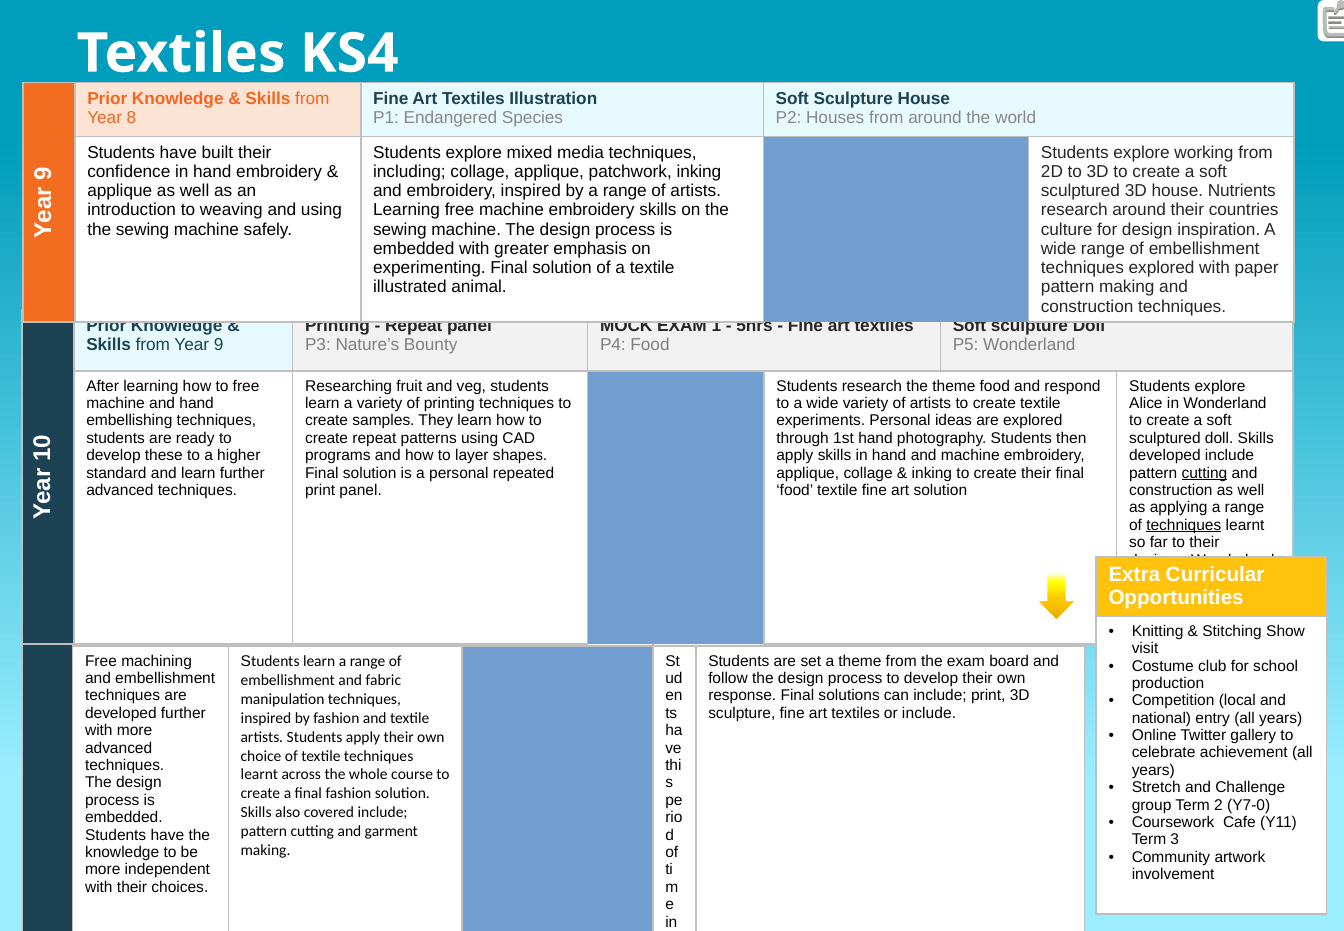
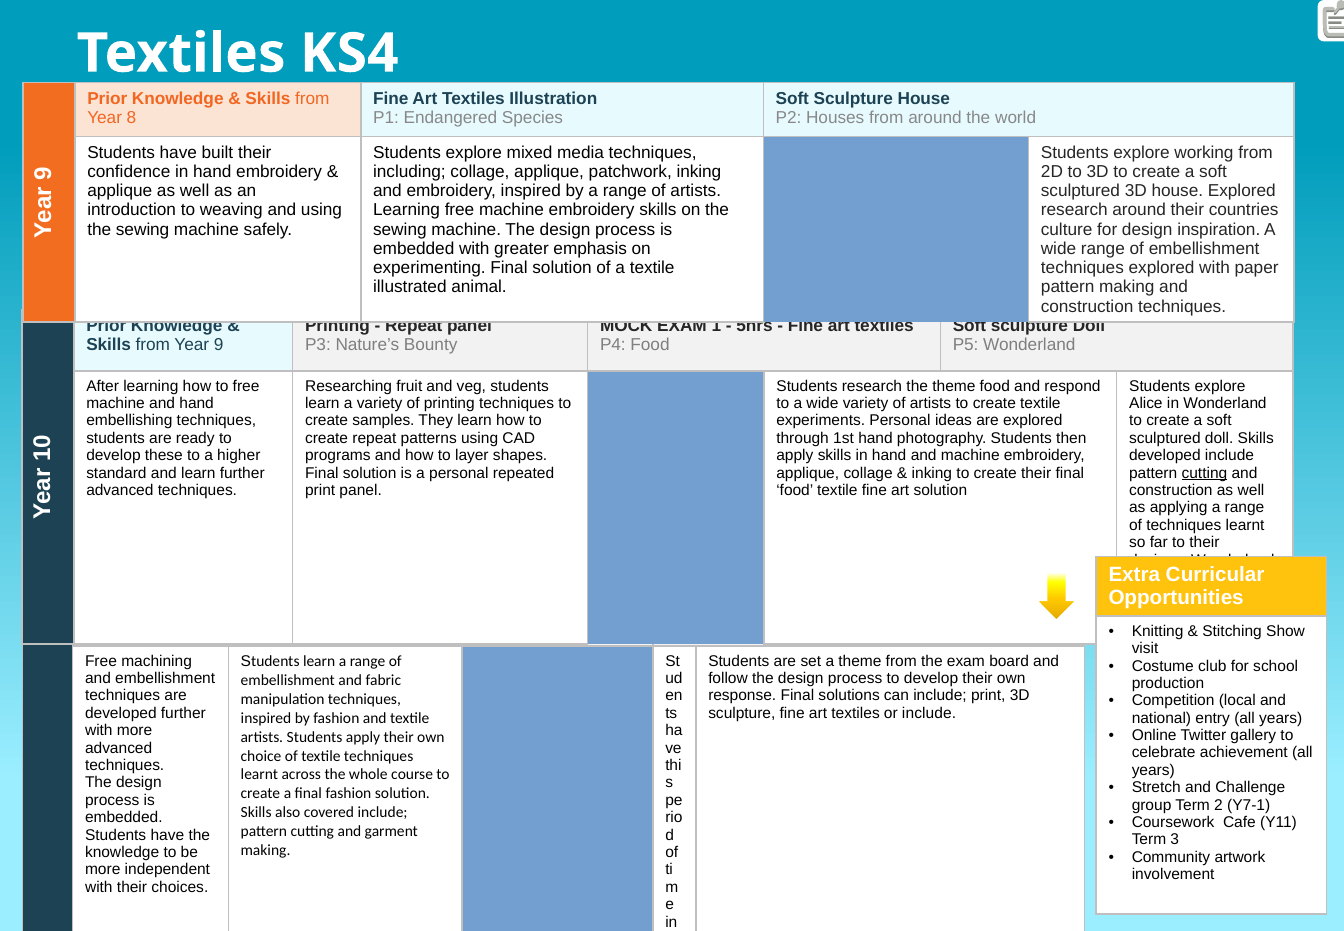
house Nutrients: Nutrients -> Explored
techniques at (1184, 525) underline: present -> none
Y7-0: Y7-0 -> Y7-1
